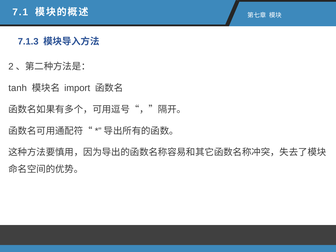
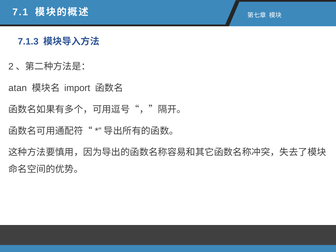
tanh: tanh -> atan
